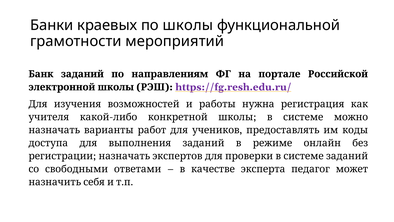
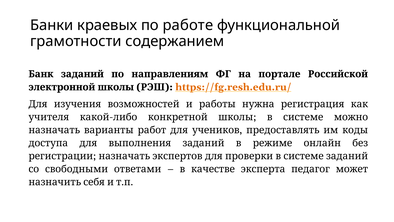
по школы: школы -> работе
мероприятий: мероприятий -> содержанием
https://fg.resh.edu.ru/ colour: purple -> orange
